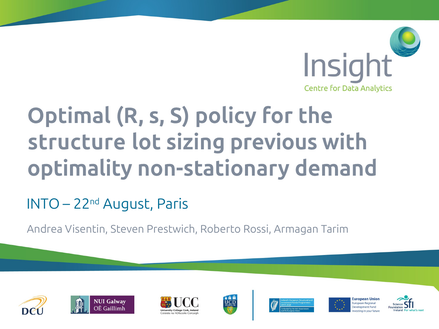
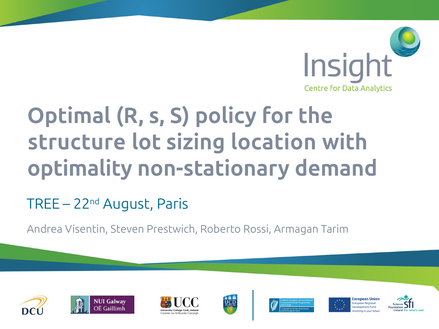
previous: previous -> location
INTO: INTO -> TREE
